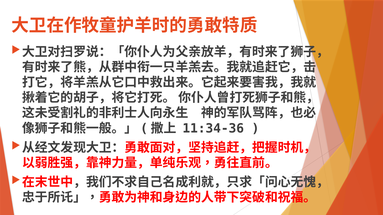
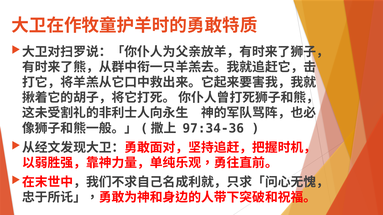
11:34-36: 11:34-36 -> 97:34-36
